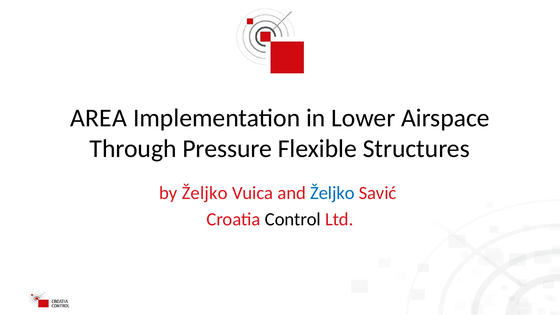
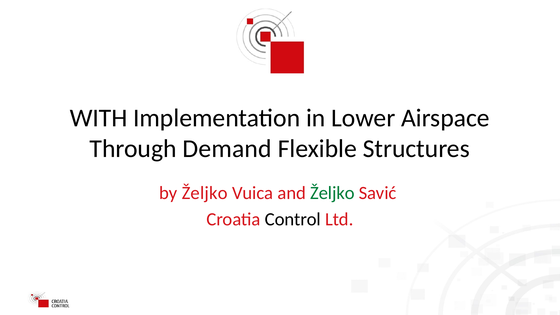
AREA: AREA -> WITH
Pressure: Pressure -> Demand
Željko at (332, 193) colour: blue -> green
